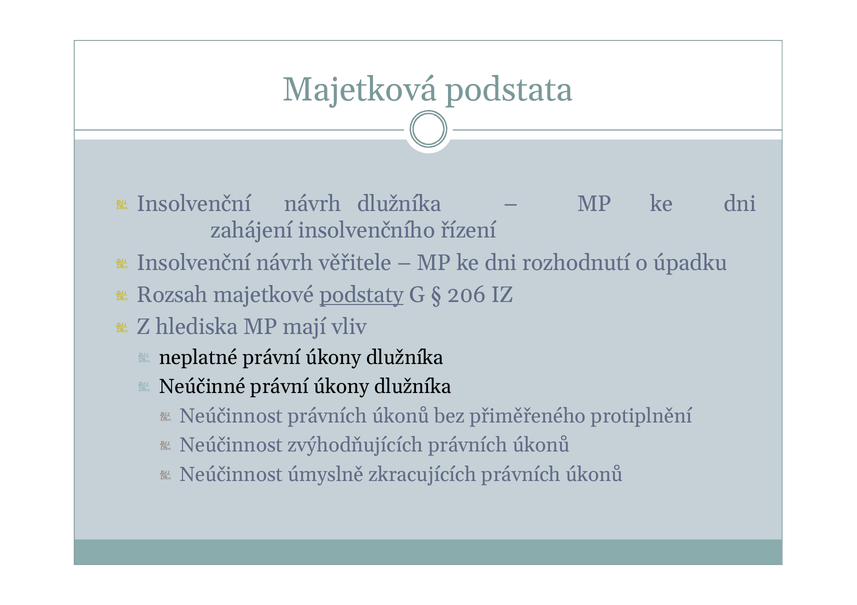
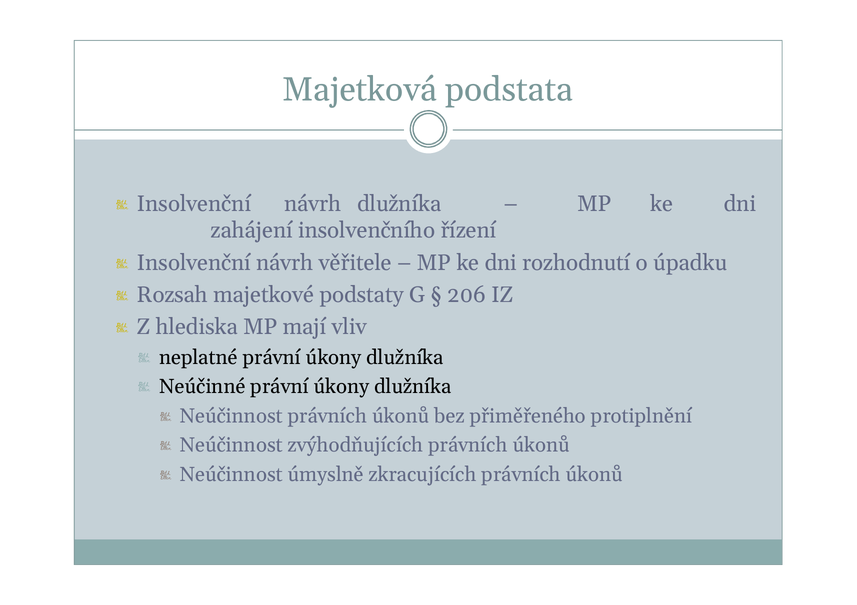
podstaty underline: present -> none
